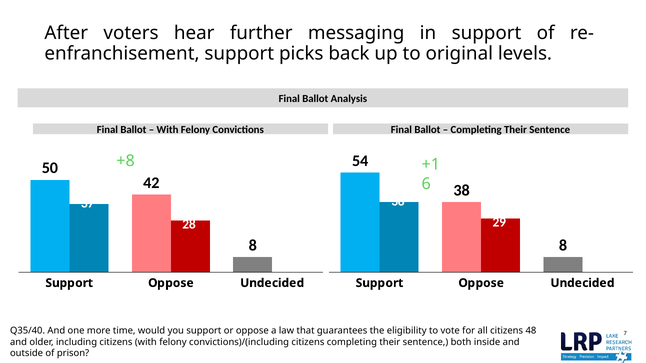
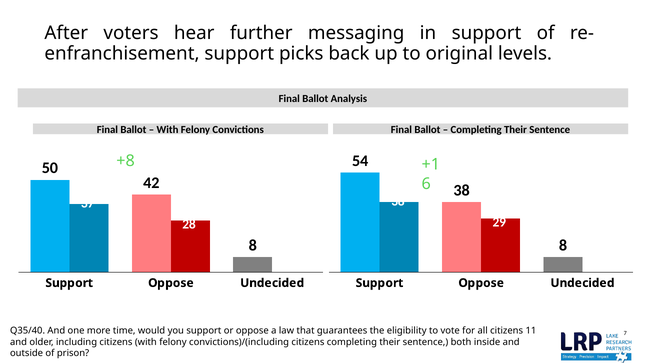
48: 48 -> 11
